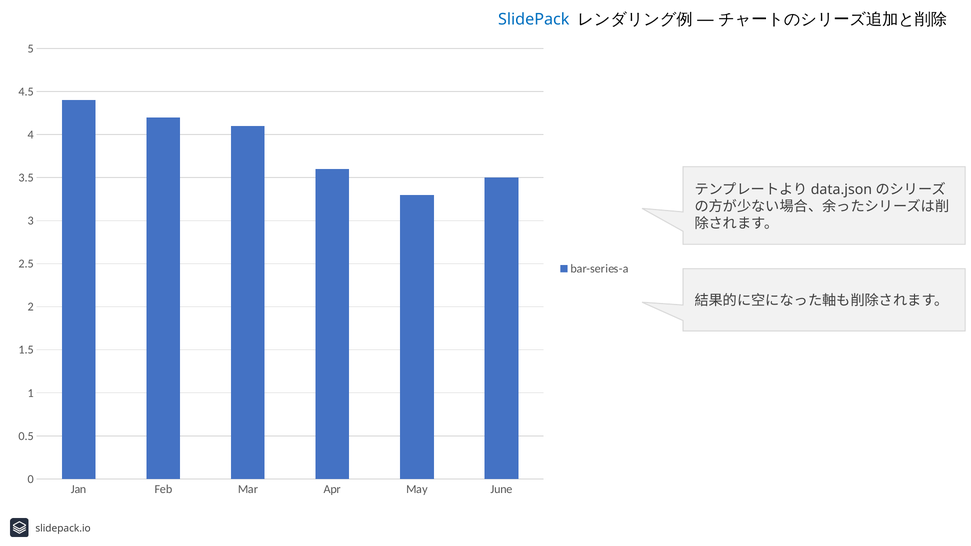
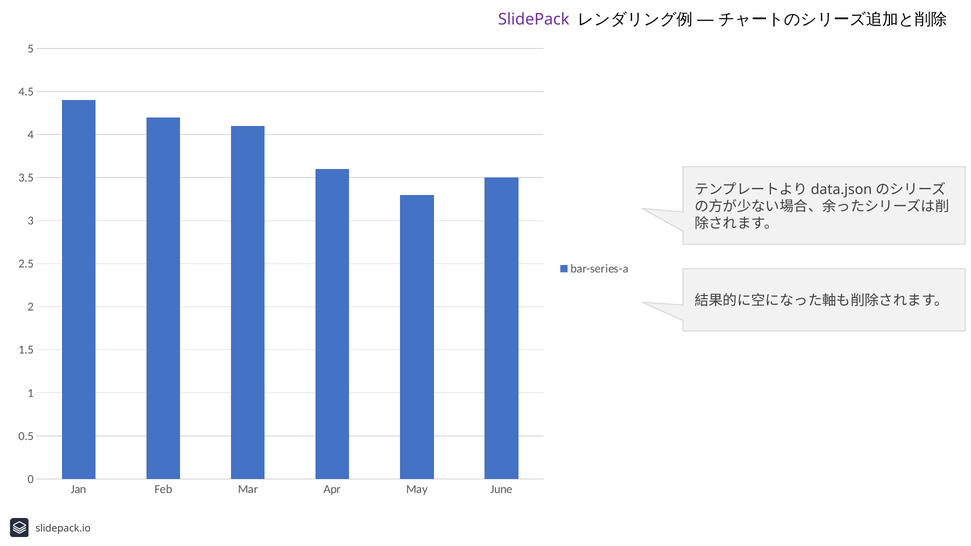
SlidePack colour: blue -> purple
